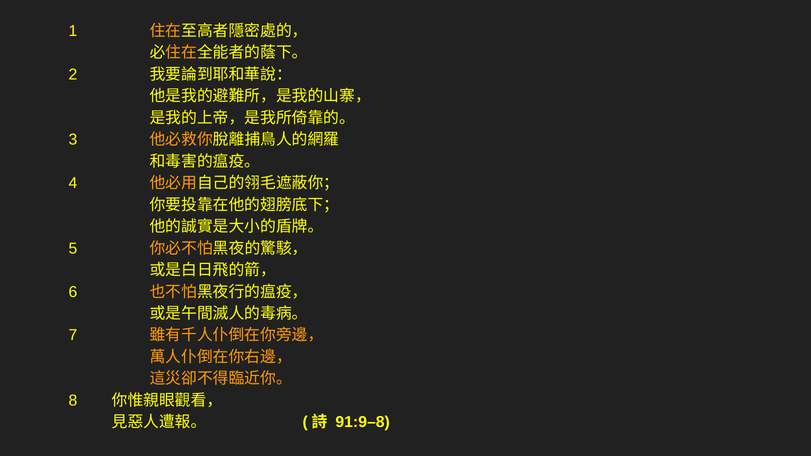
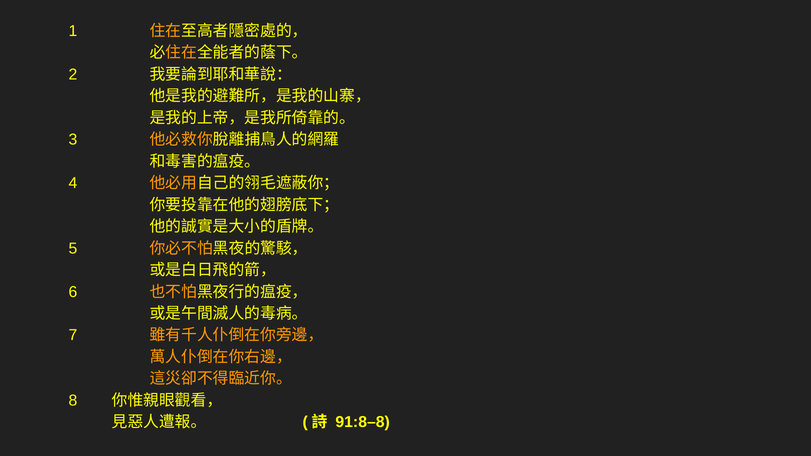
91:9–8: 91:9–8 -> 91:8–8
